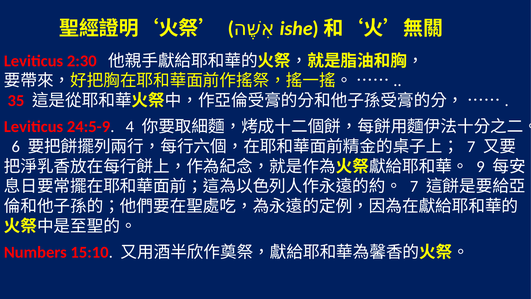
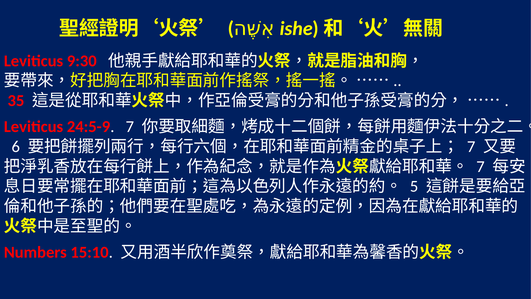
2:30: 2:30 -> 9:30
24:5-9 4: 4 -> 7
9 at (480, 166): 9 -> 7
7 at (414, 186): 7 -> 5
